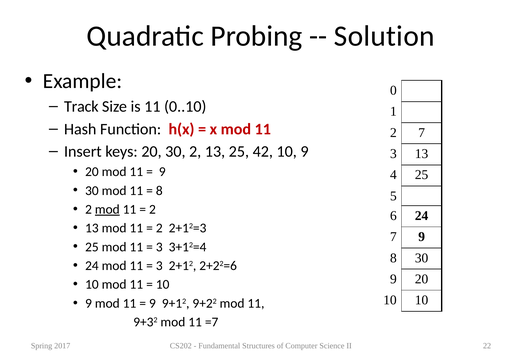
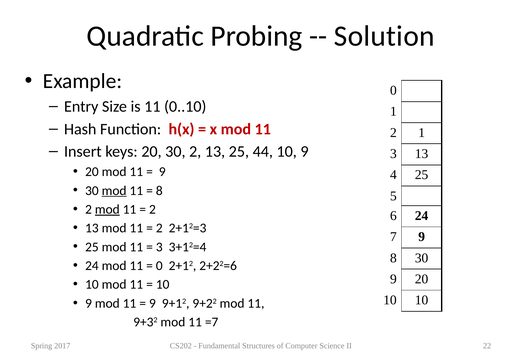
Track: Track -> Entry
2 7: 7 -> 1
42: 42 -> 44
mod at (114, 190) underline: none -> present
3 at (159, 265): 3 -> 0
